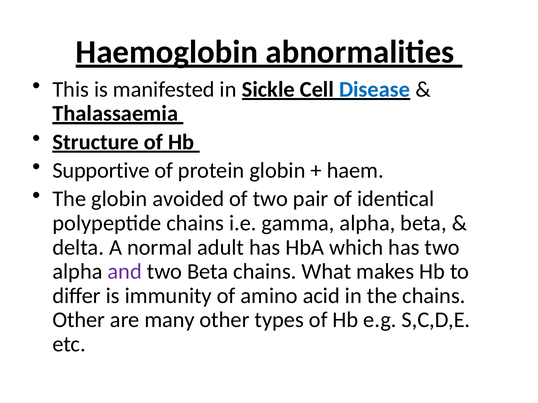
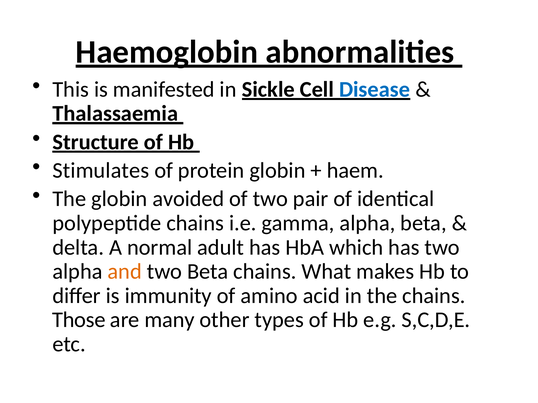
Supportive: Supportive -> Stimulates
and colour: purple -> orange
Other at (79, 320): Other -> Those
